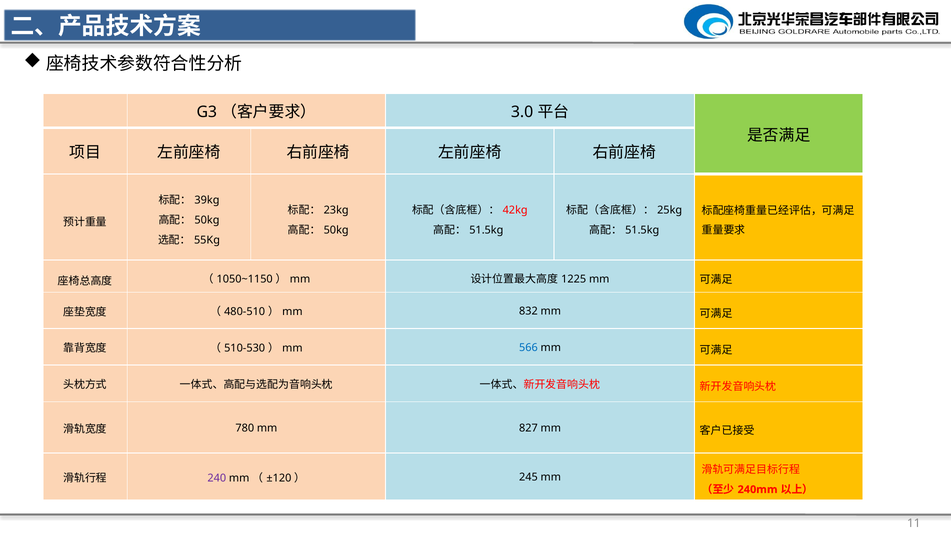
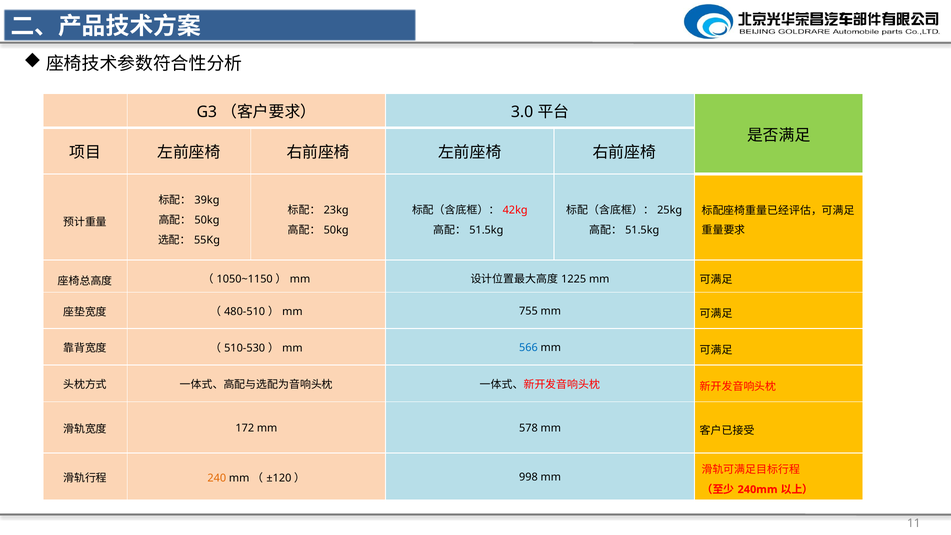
832: 832 -> 755
780: 780 -> 172
827: 827 -> 578
240 colour: purple -> orange
245: 245 -> 998
